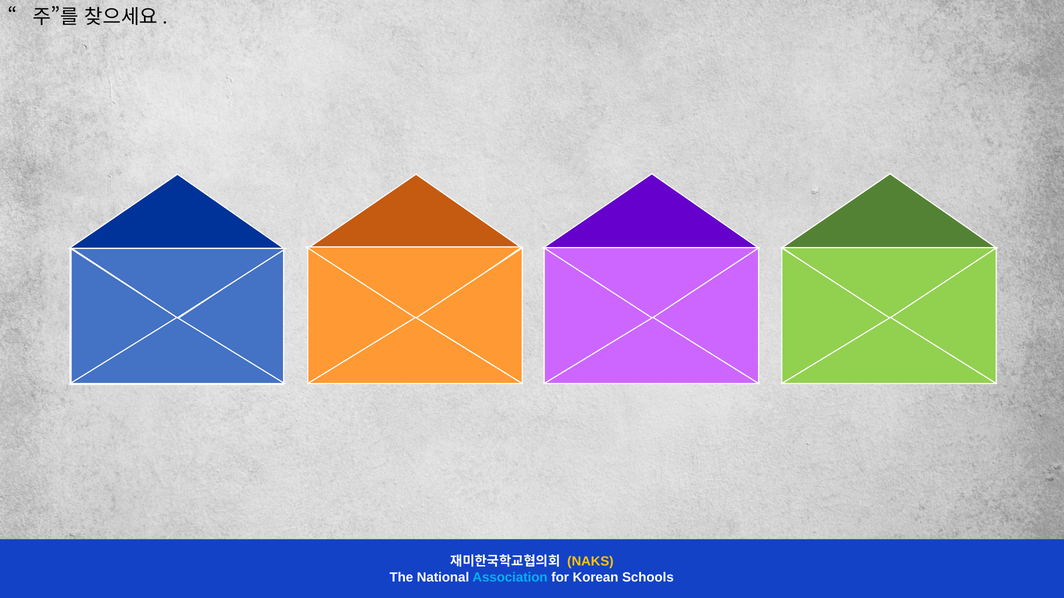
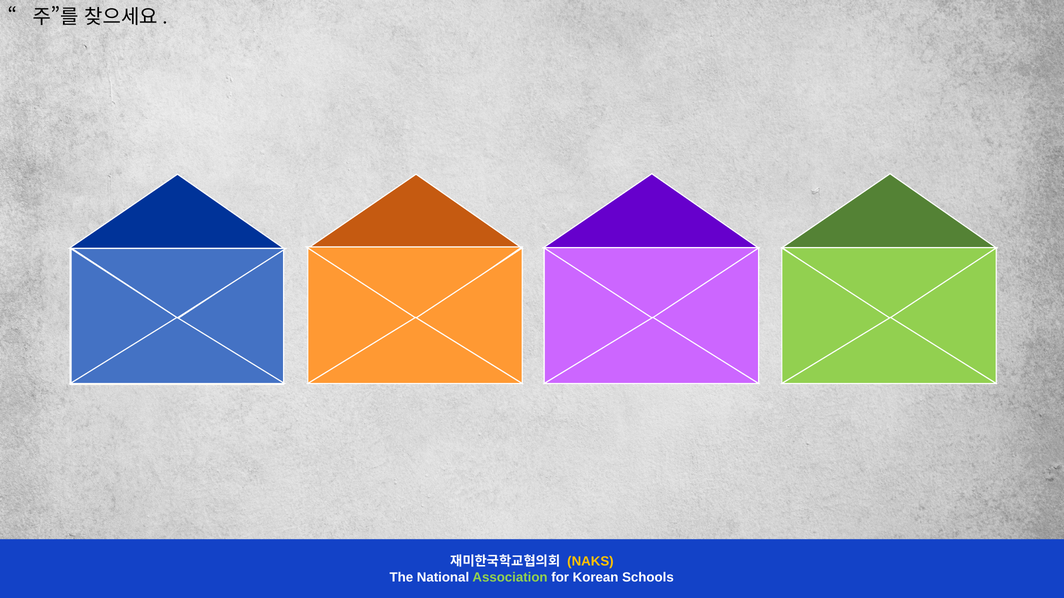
Association colour: light blue -> light green
